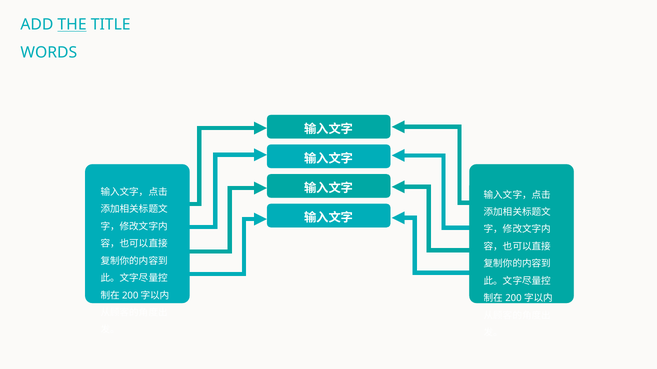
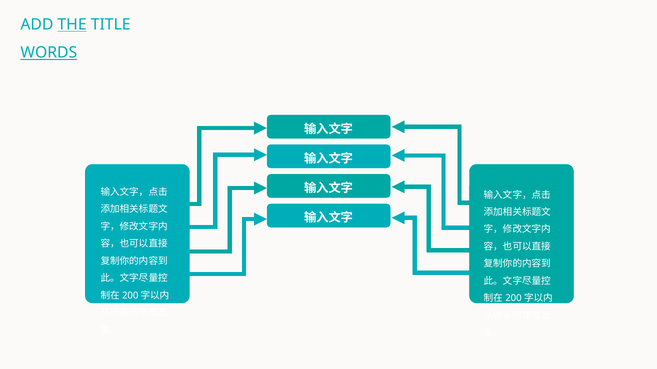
WORDS underline: none -> present
